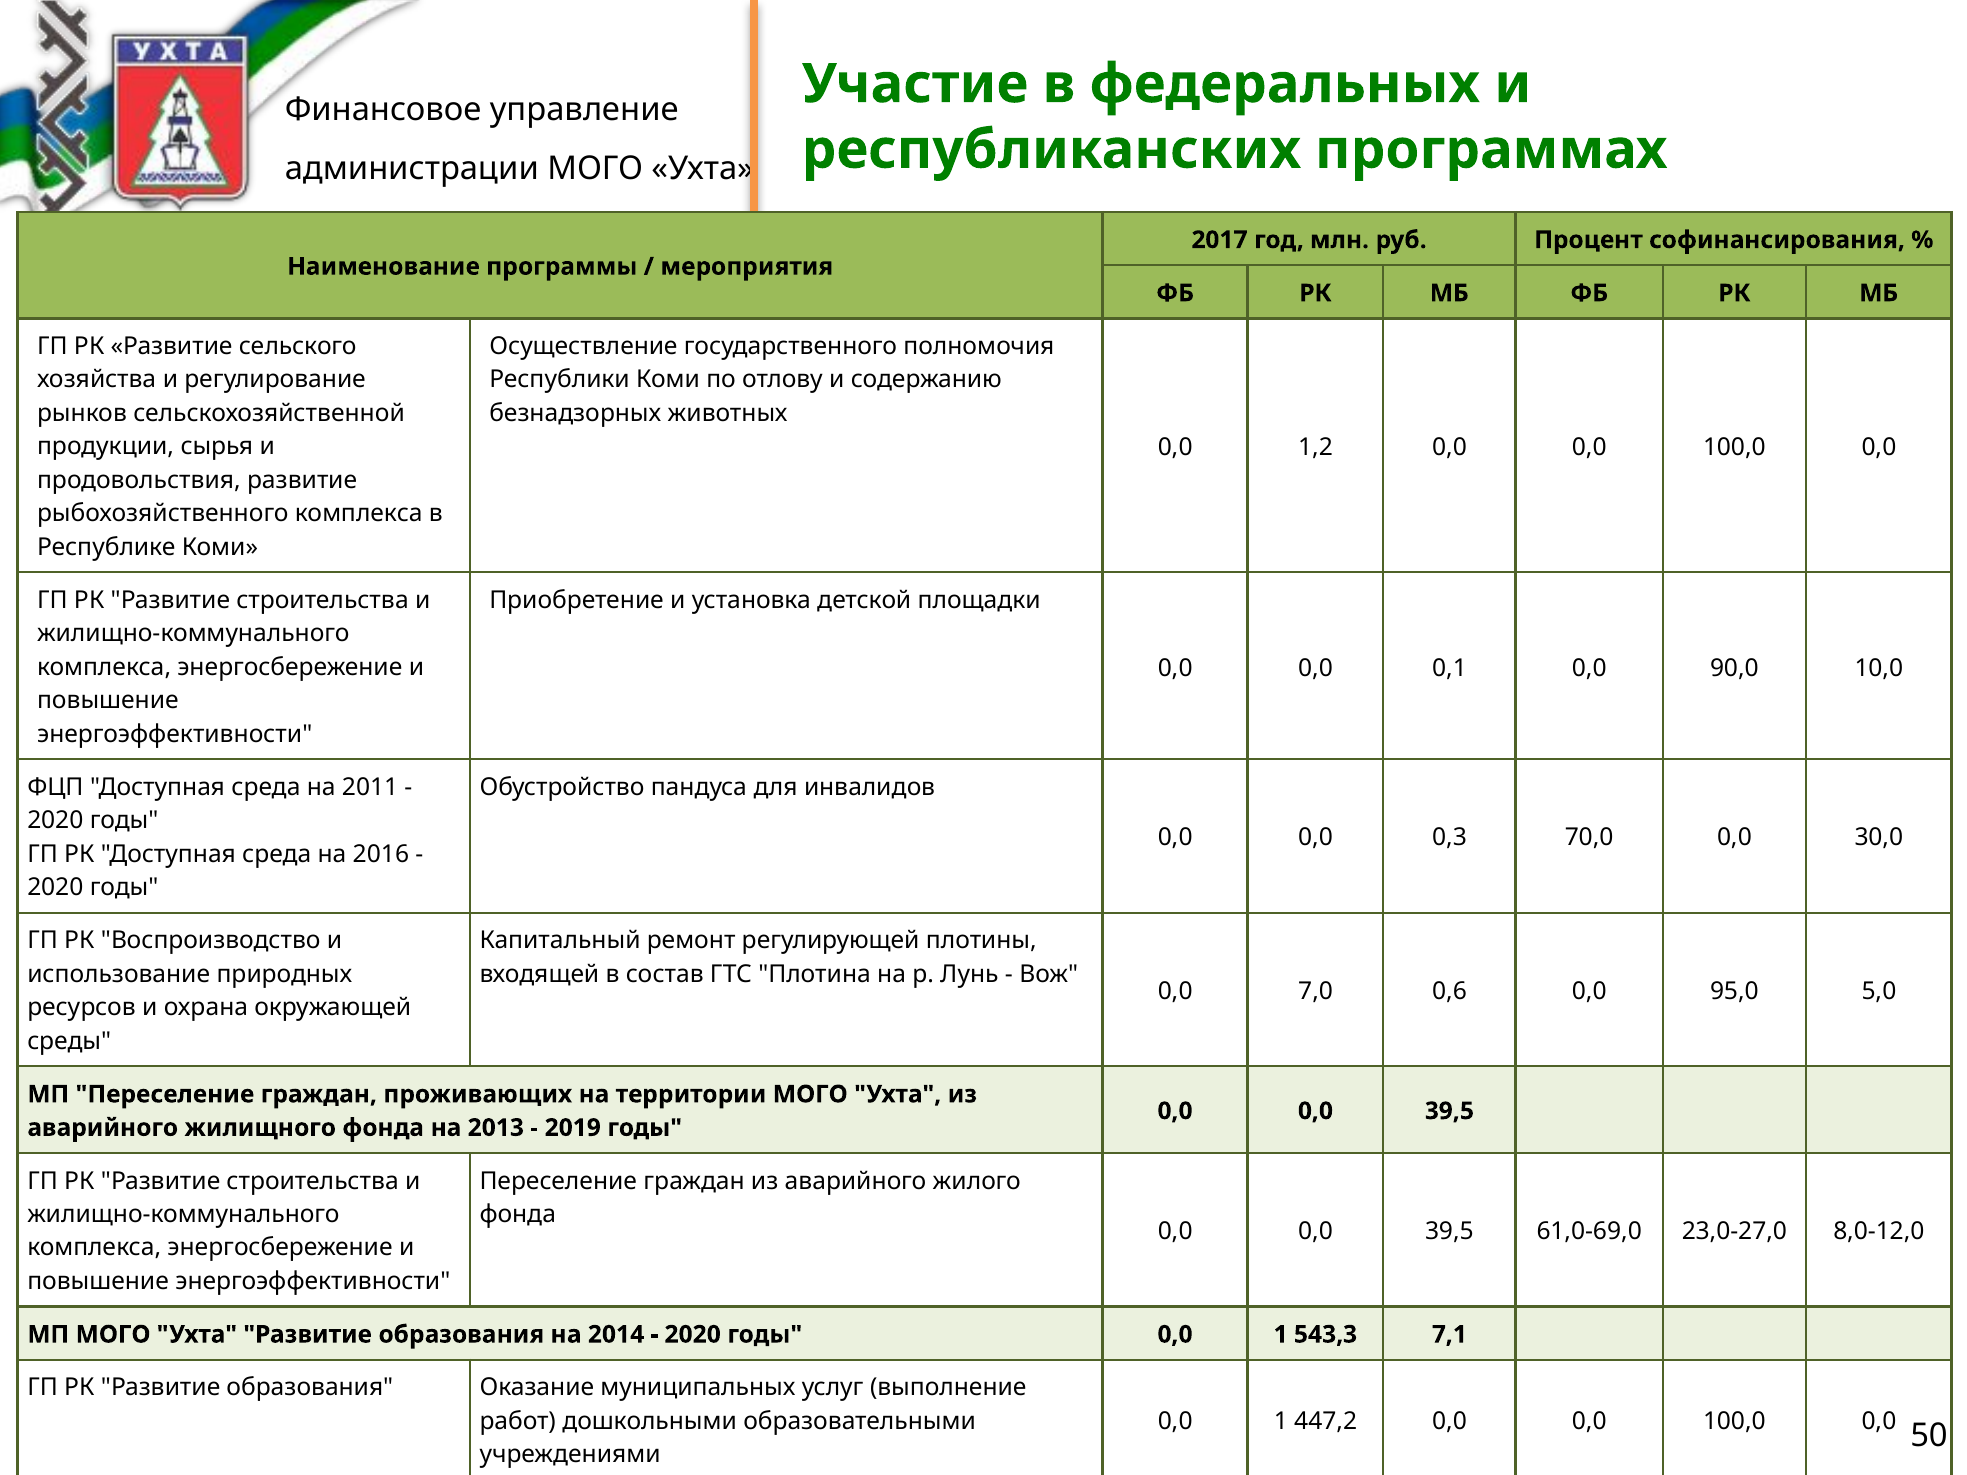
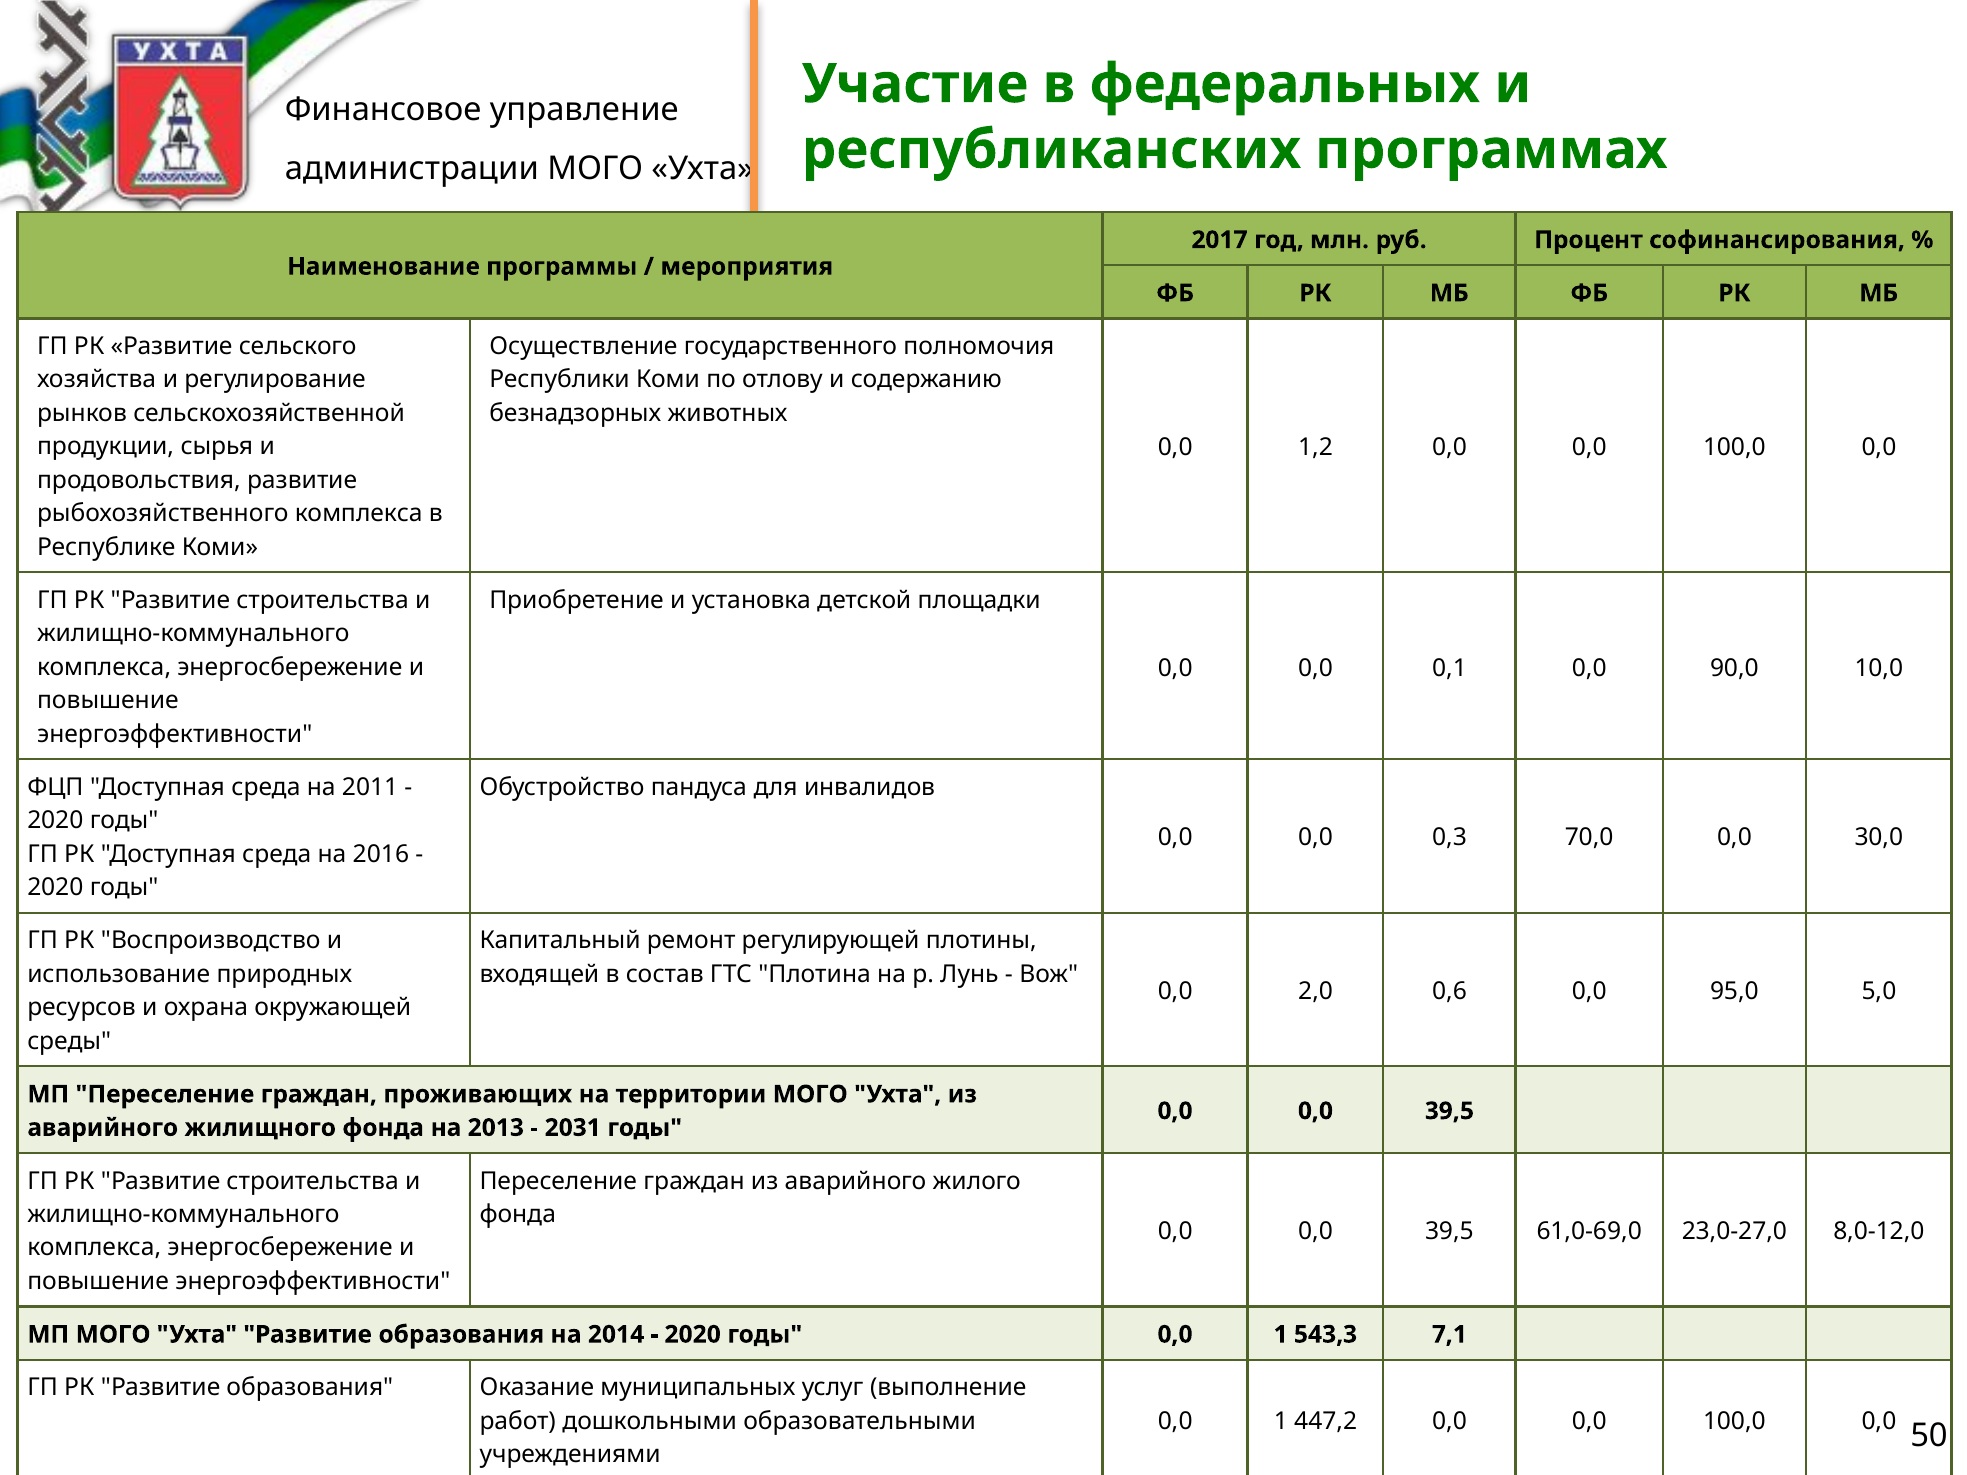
7,0: 7,0 -> 2,0
2019: 2019 -> 2031
